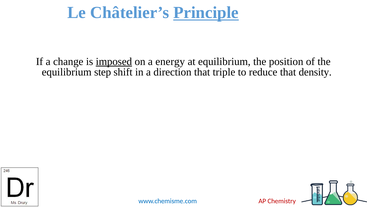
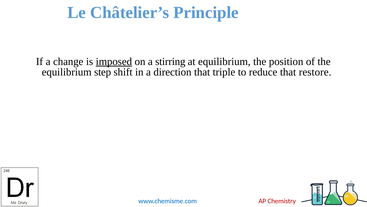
Principle underline: present -> none
energy: energy -> stirring
density: density -> restore
